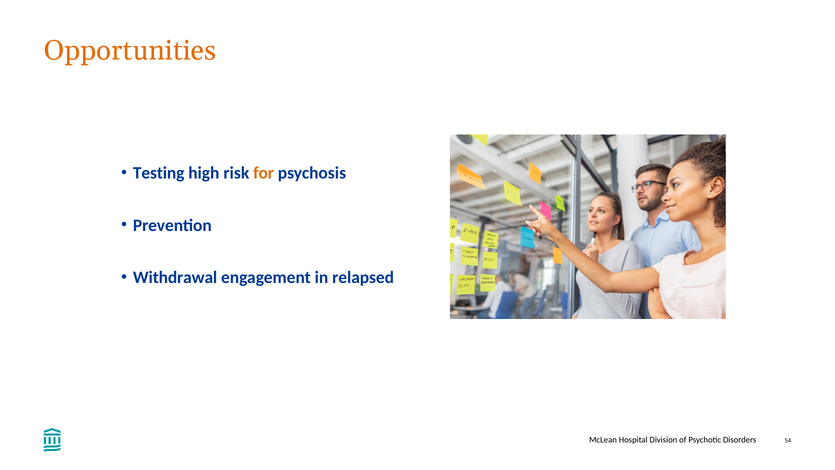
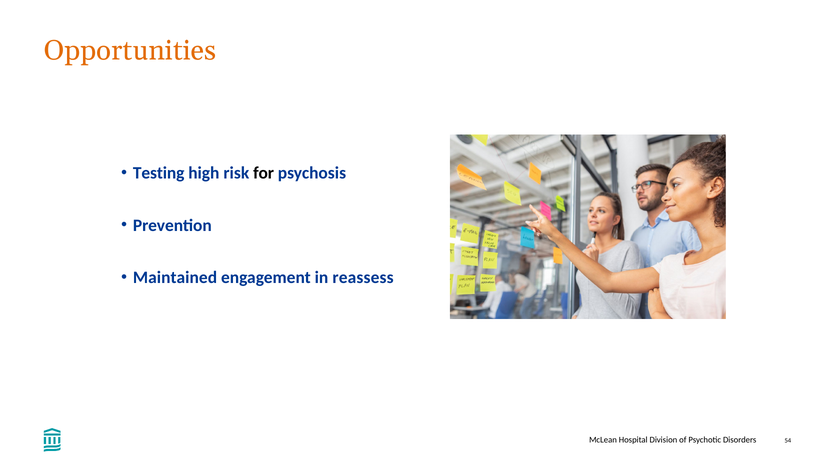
for colour: orange -> black
Withdrawal: Withdrawal -> Maintained
relapsed: relapsed -> reassess
